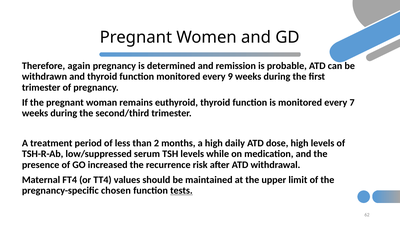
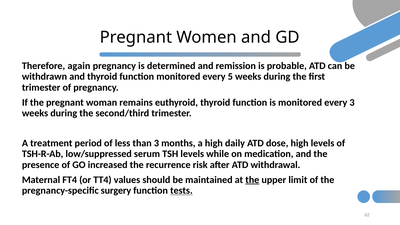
9: 9 -> 5
every 7: 7 -> 3
than 2: 2 -> 3
the at (252, 180) underline: none -> present
chosen: chosen -> surgery
